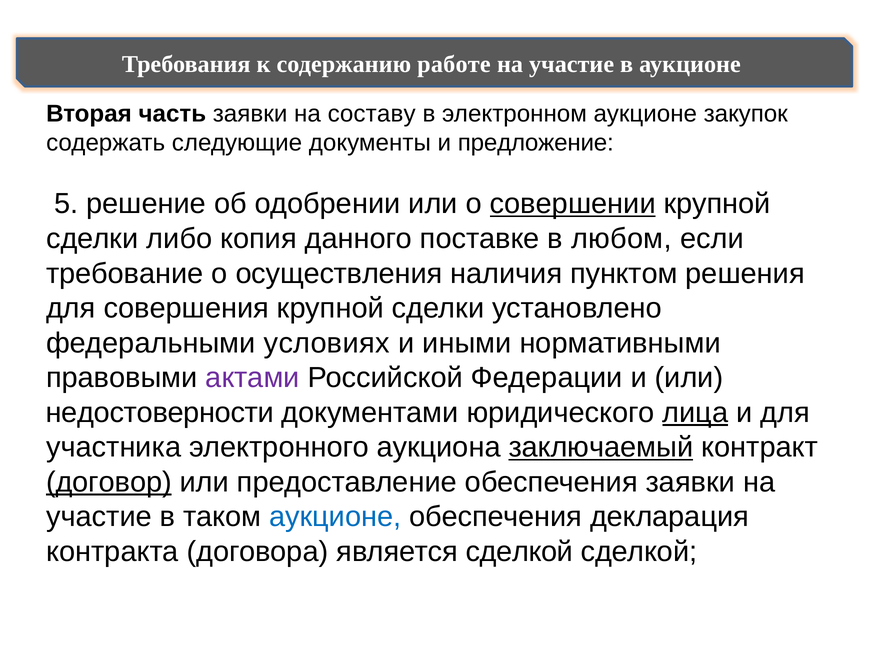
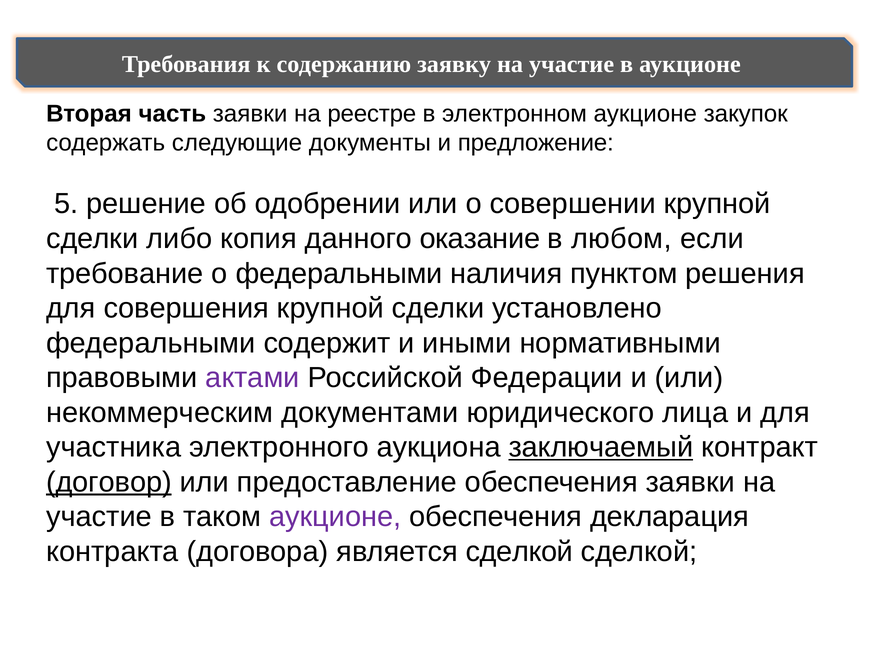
работе: работе -> заявку
составу: составу -> реестре
совершении underline: present -> none
поставке: поставке -> оказание
о осуществления: осуществления -> федеральными
условиях: условиях -> содержит
недостоверности: недостоверности -> некоммерческим
лица underline: present -> none
аукционе at (335, 517) colour: blue -> purple
